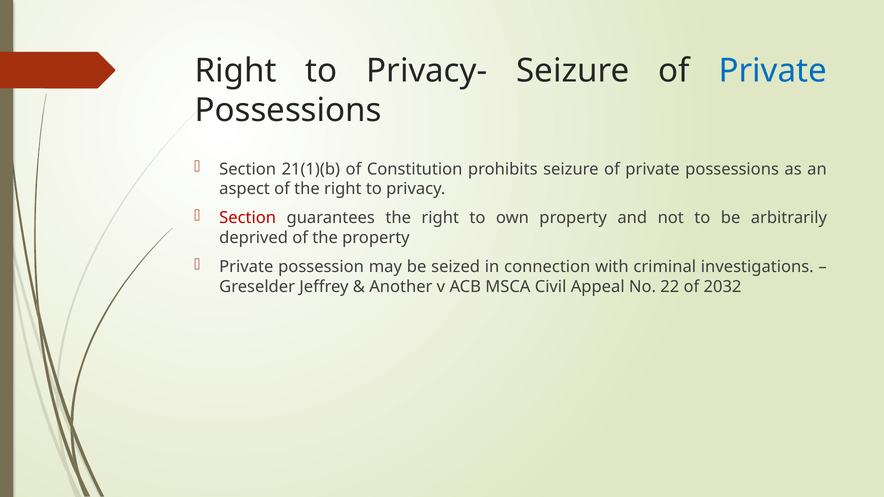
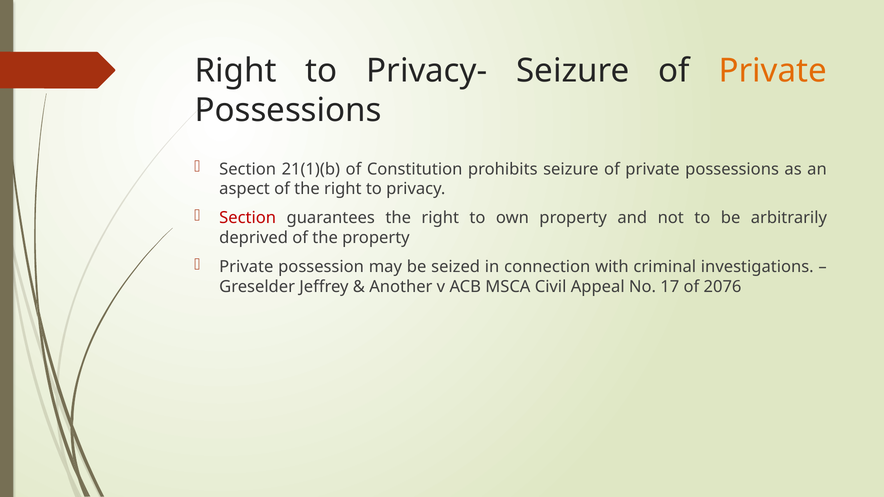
Private at (773, 71) colour: blue -> orange
22: 22 -> 17
2032: 2032 -> 2076
